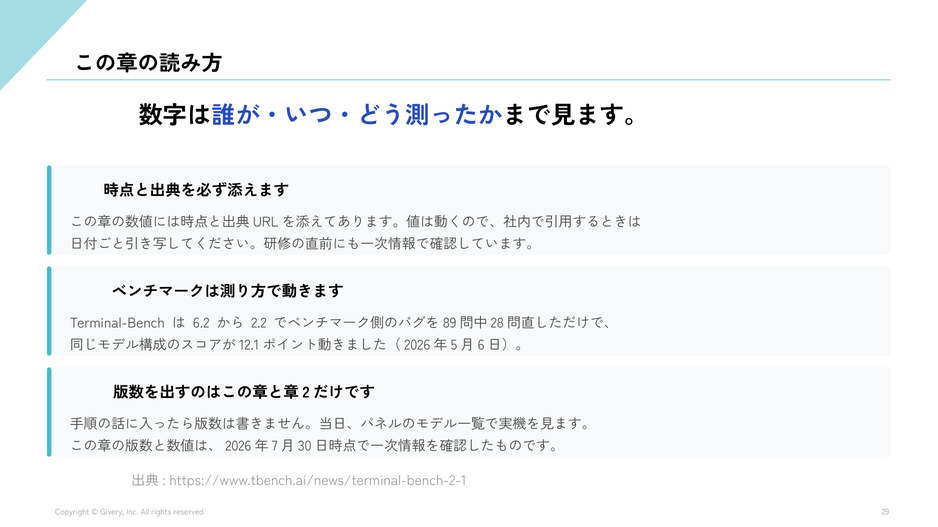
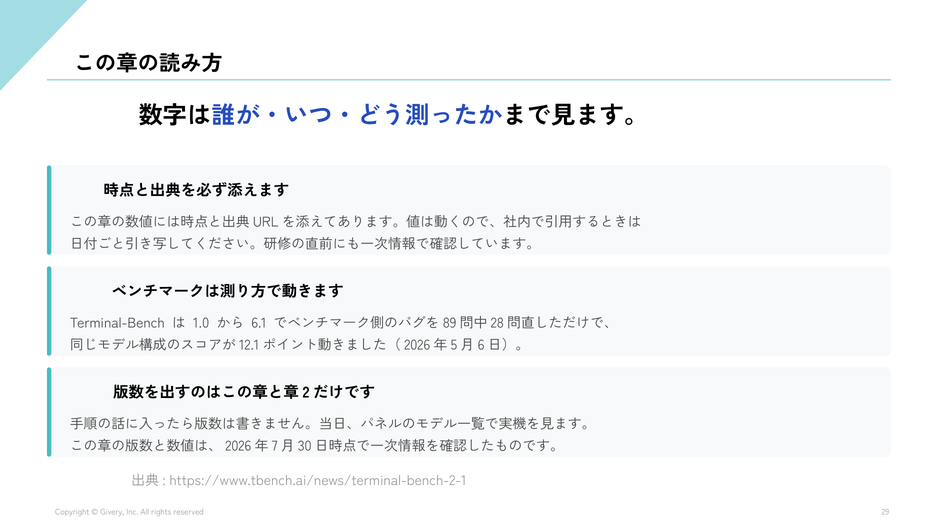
6.2: 6.2 -> 1.0
2.2: 2.2 -> 6.1
